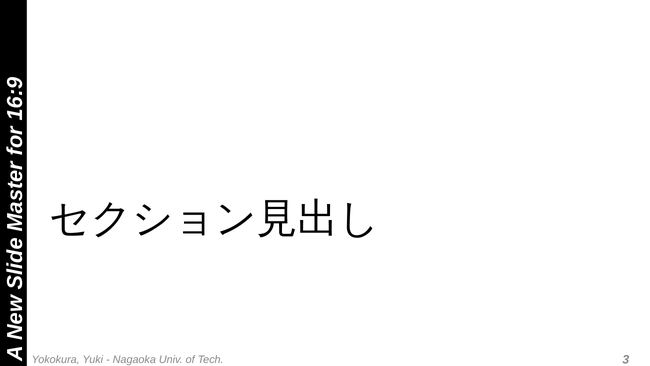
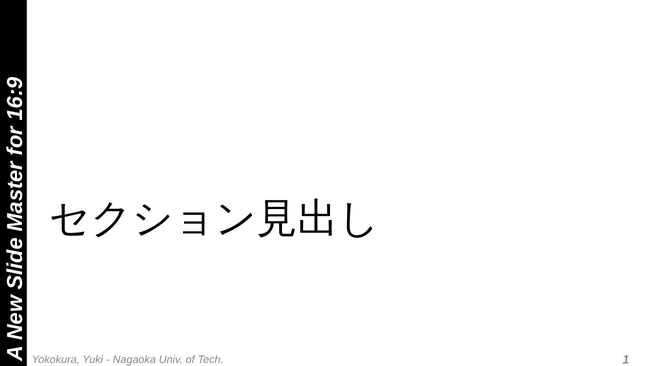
Tech 3: 3 -> 1
